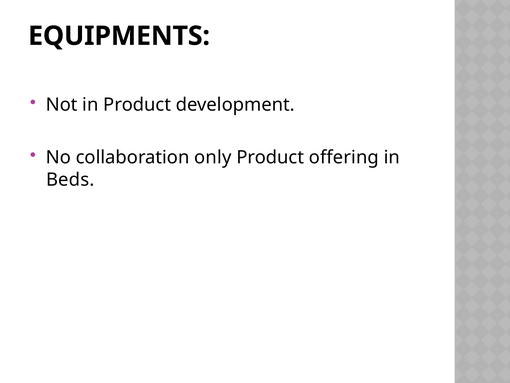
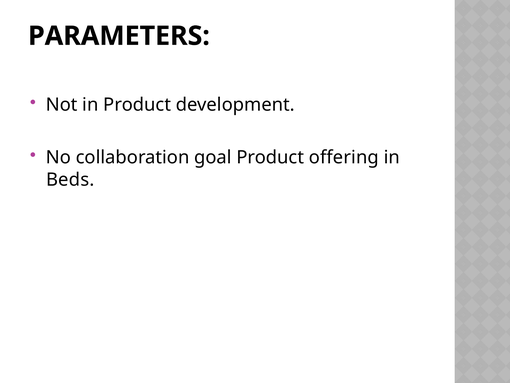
EQUIPMENTS: EQUIPMENTS -> PARAMETERS
only: only -> goal
